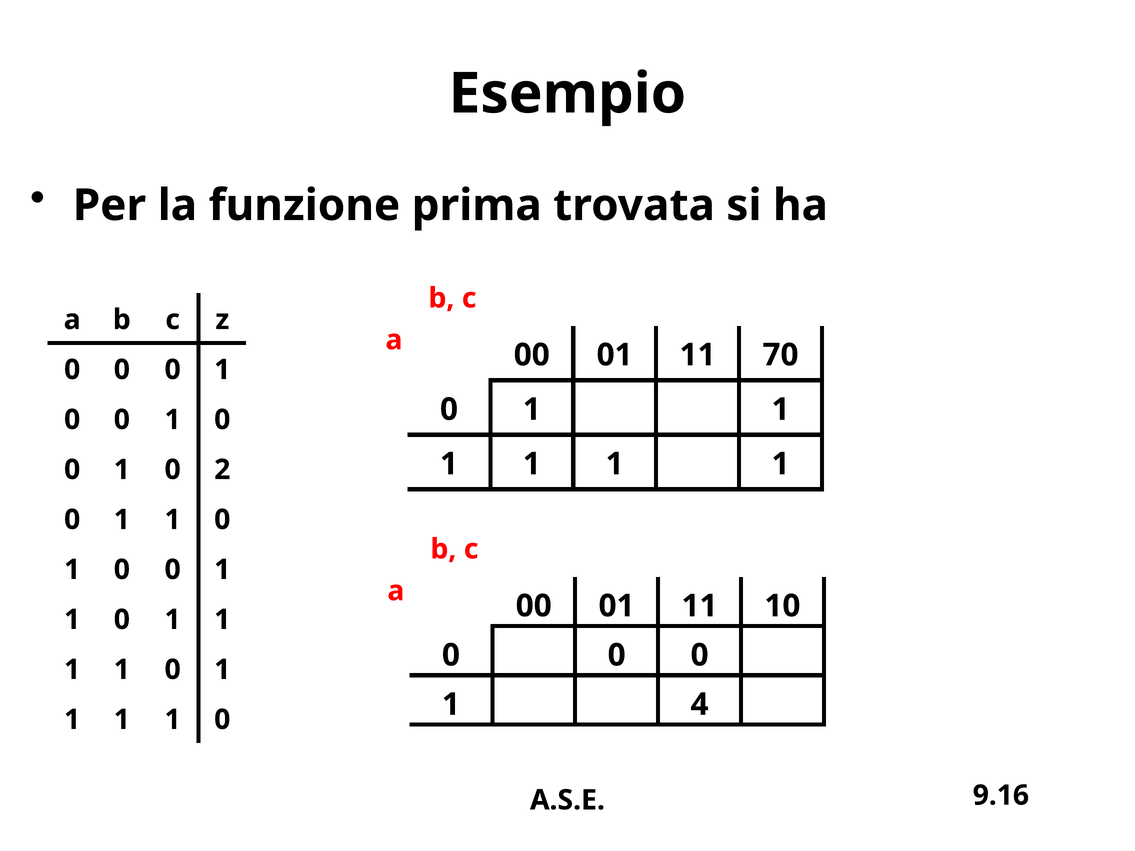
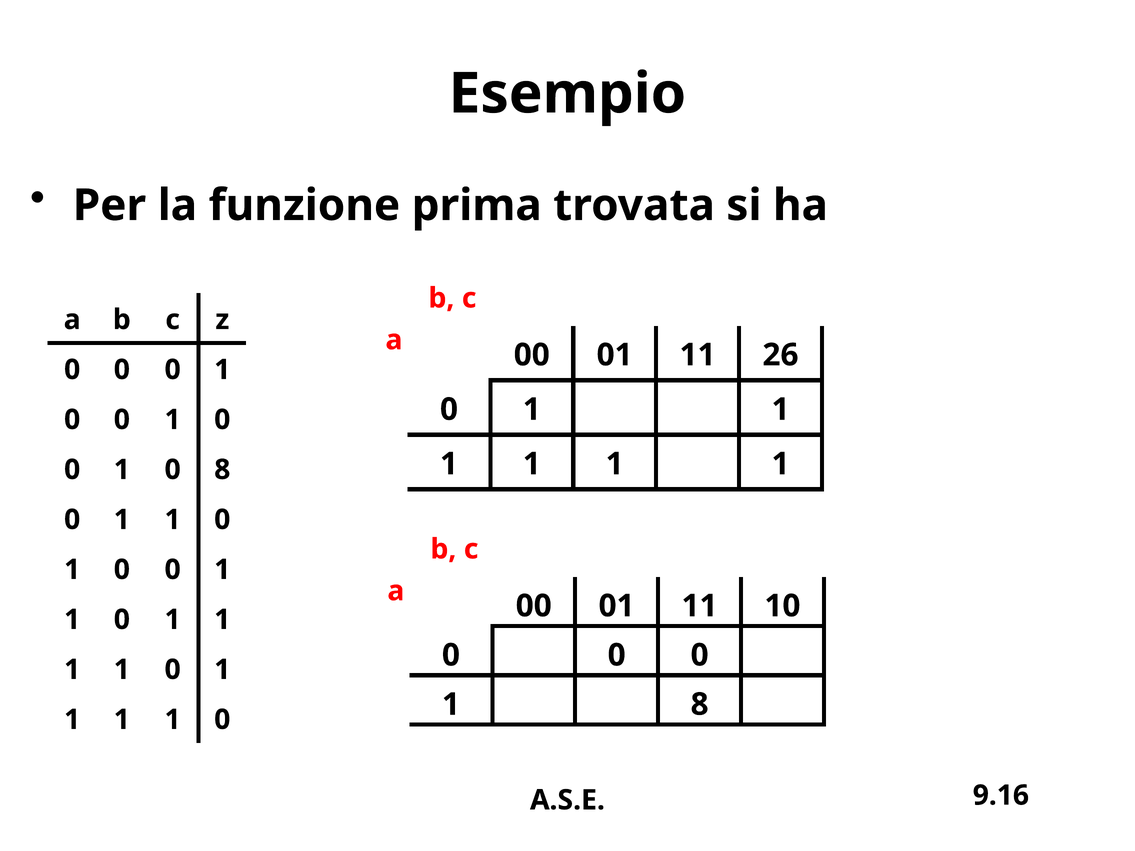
70: 70 -> 26
0 2: 2 -> 8
1 4: 4 -> 8
